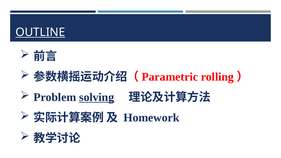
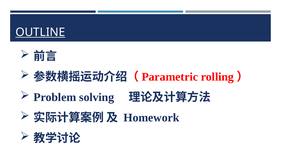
solving underline: present -> none
